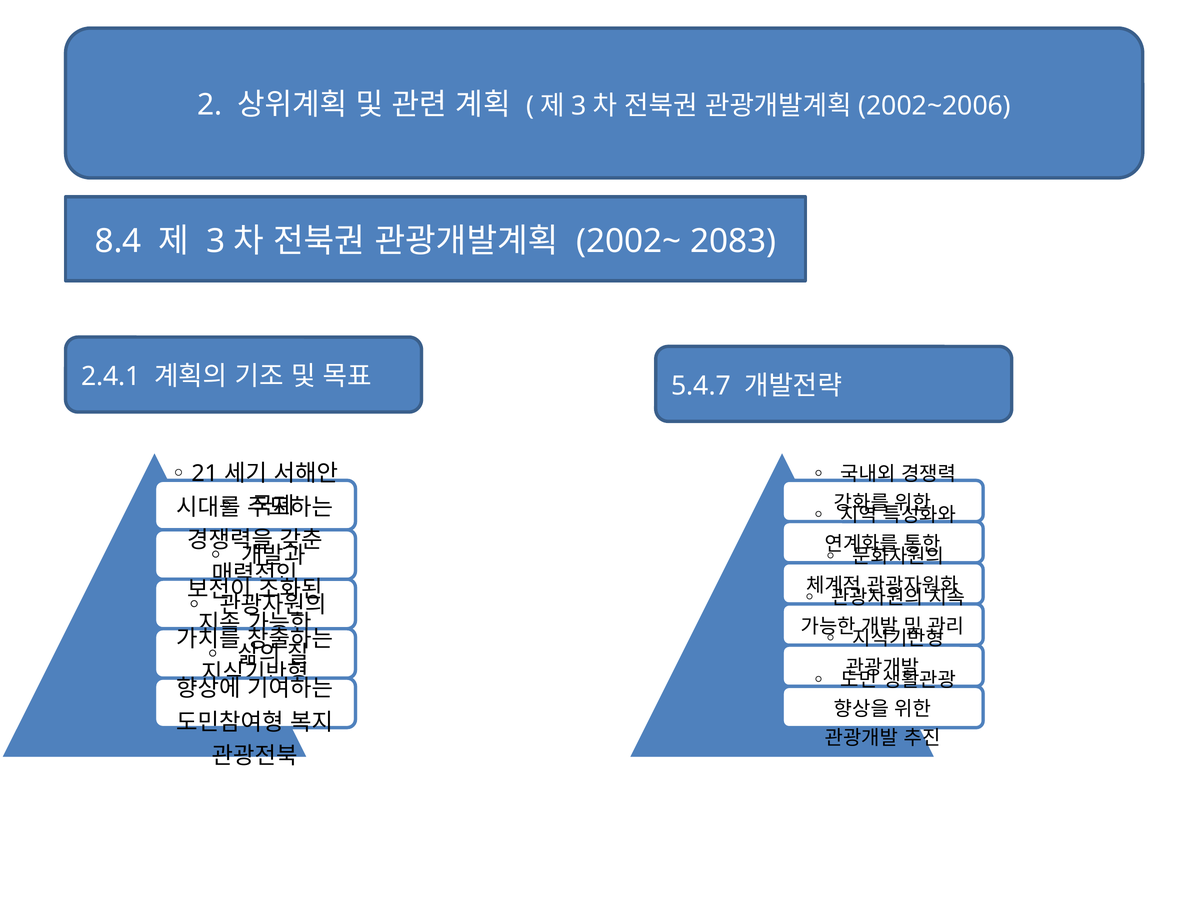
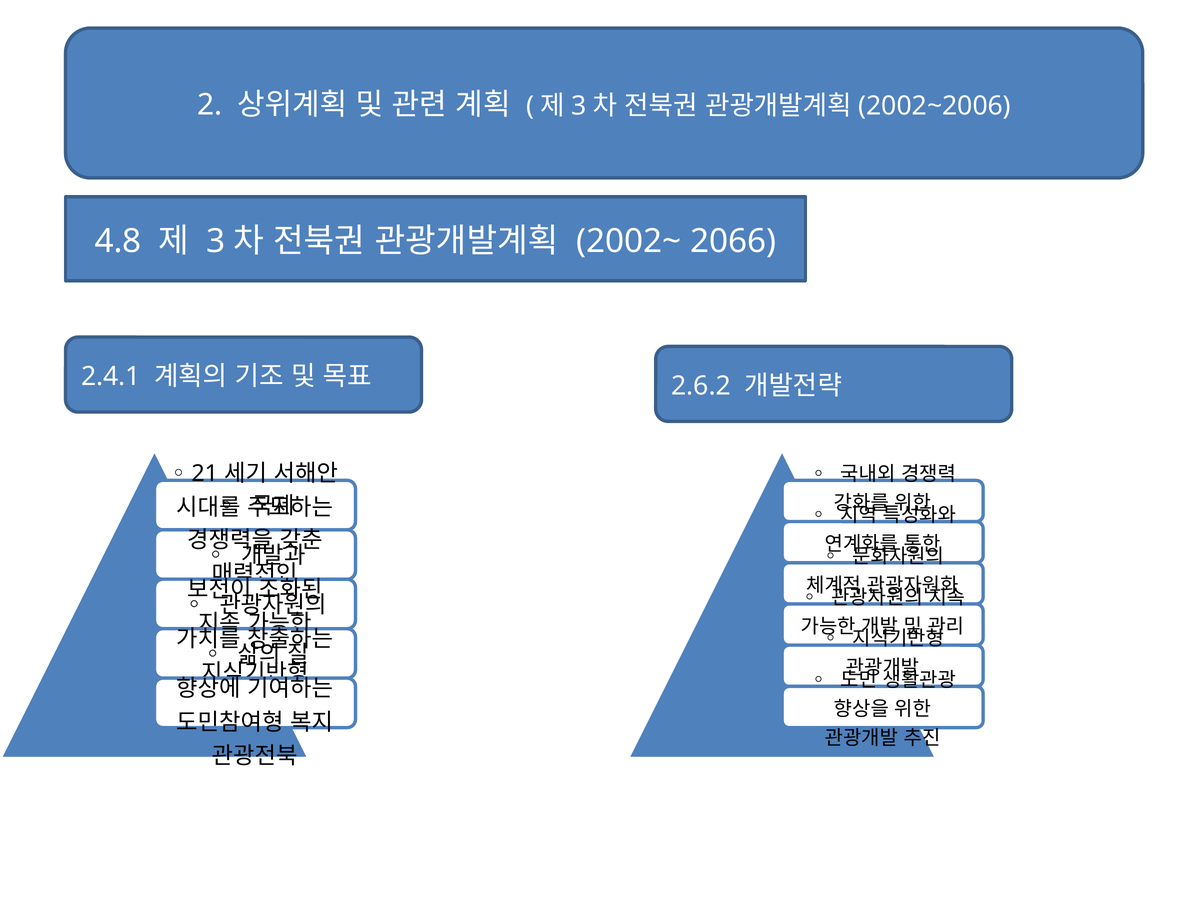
8.4: 8.4 -> 4.8
2083: 2083 -> 2066
5.4.7: 5.4.7 -> 2.6.2
